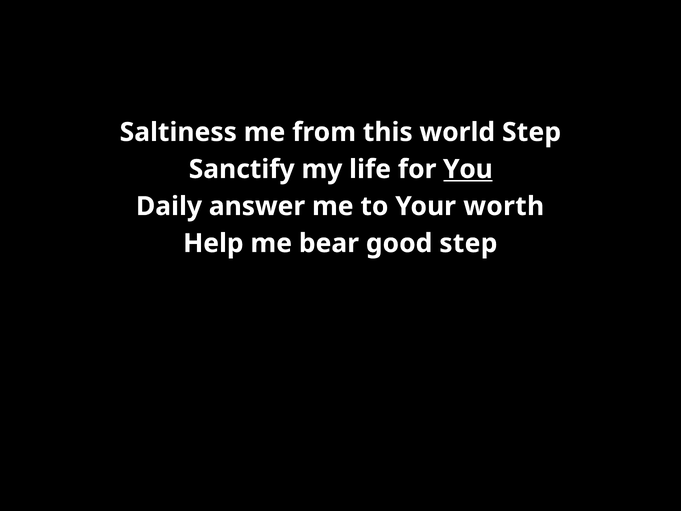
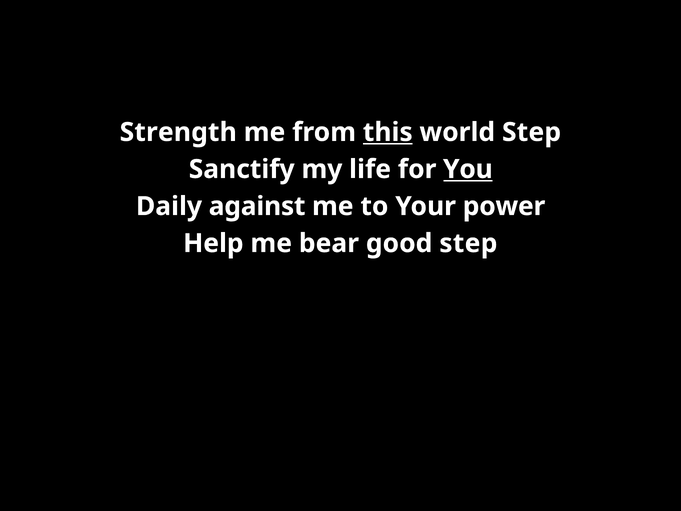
Saltiness: Saltiness -> Strength
this underline: none -> present
answer: answer -> against
worth: worth -> power
